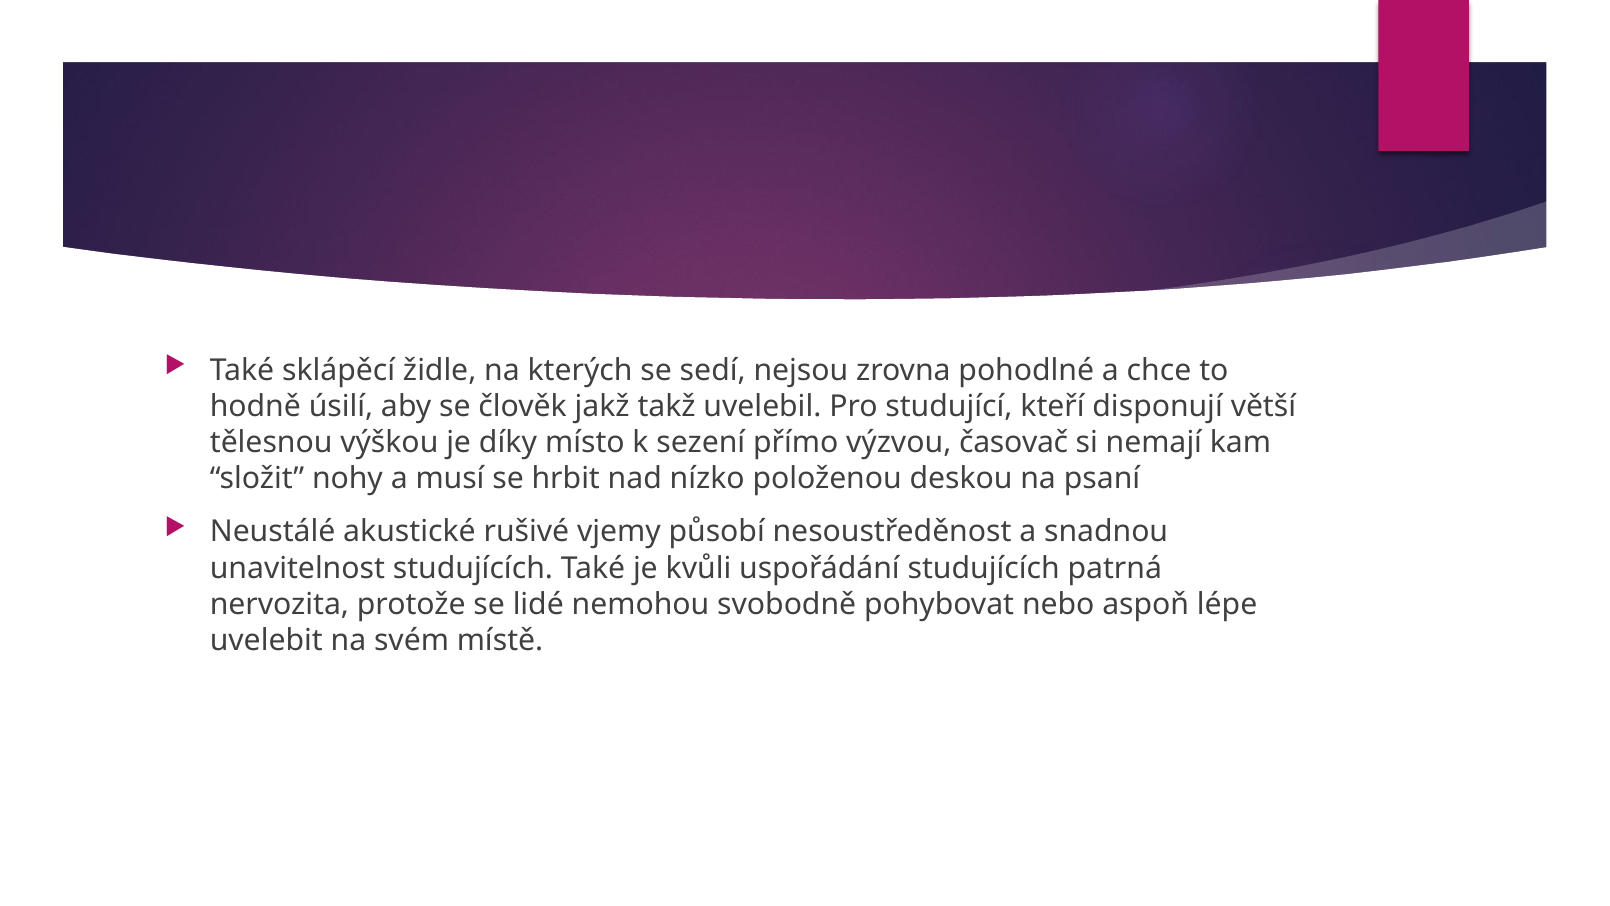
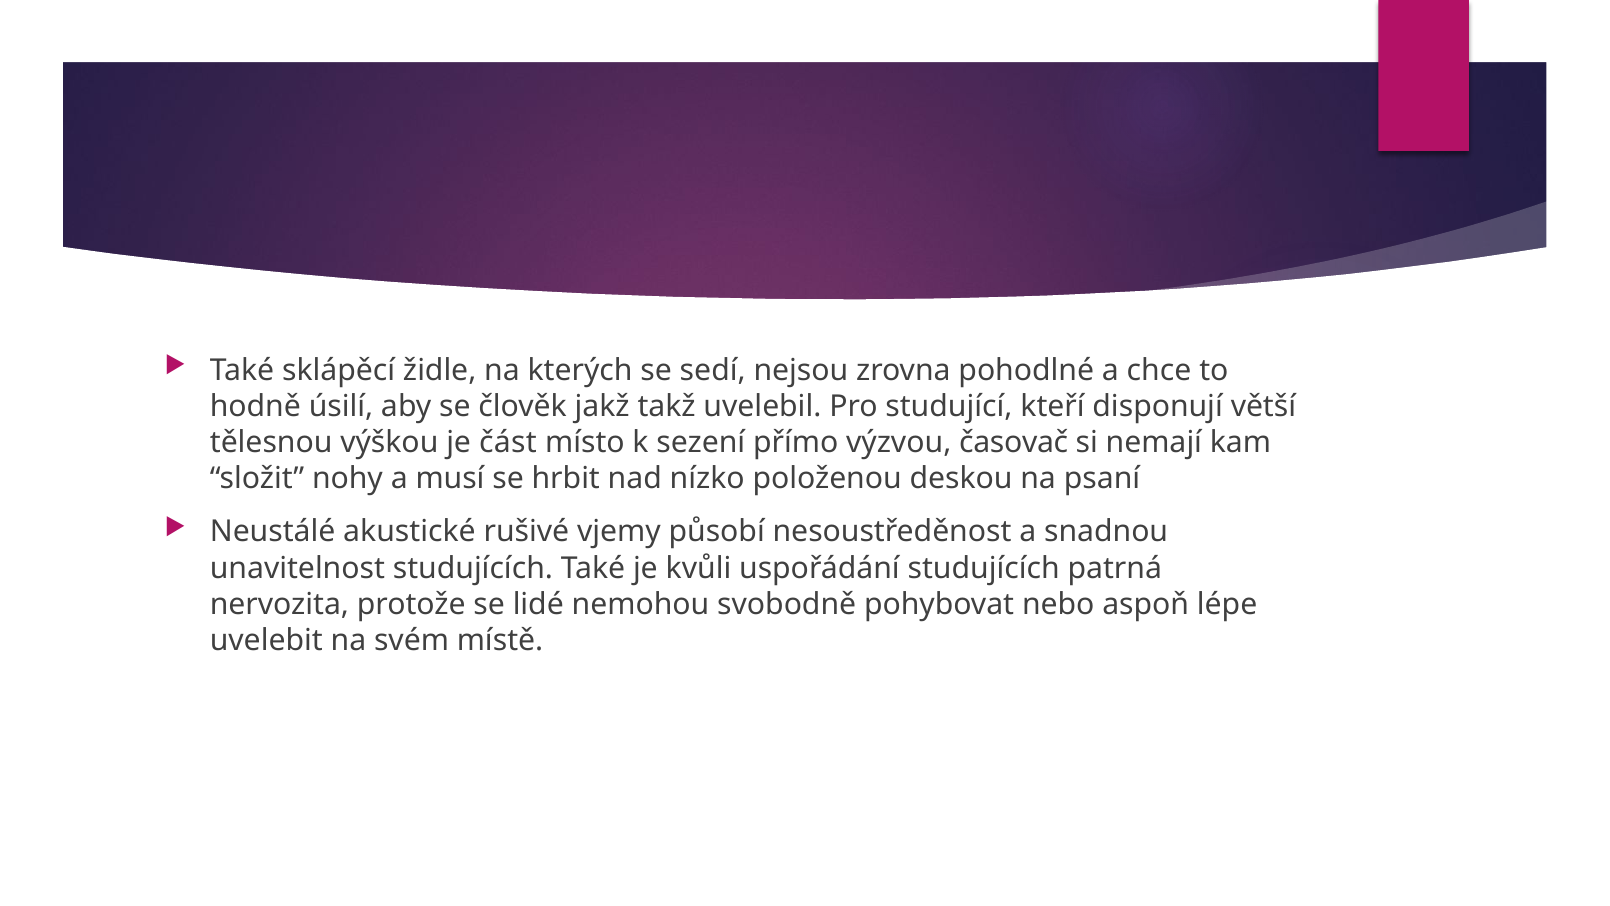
díky: díky -> část
